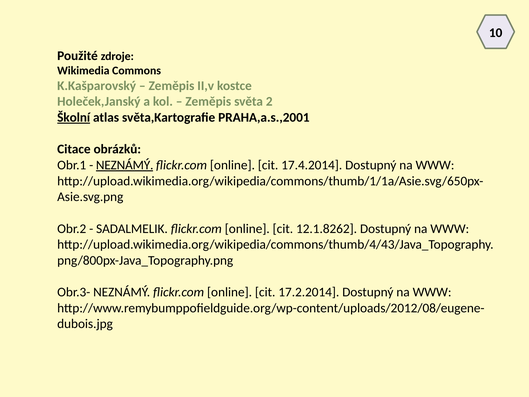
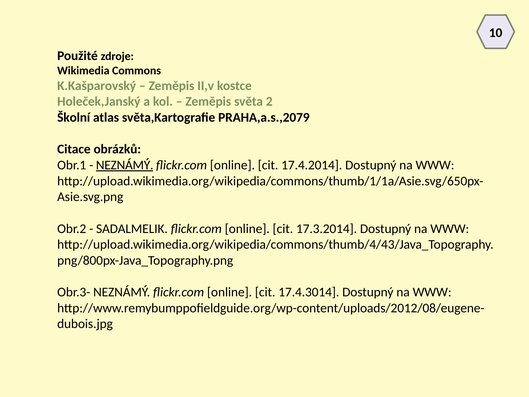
Školní underline: present -> none
PRAHA,a.s.,2001: PRAHA,a.s.,2001 -> PRAHA,a.s.,2079
12.1.8262: 12.1.8262 -> 17.3.2014
17.2.2014: 17.2.2014 -> 17.4.3014
